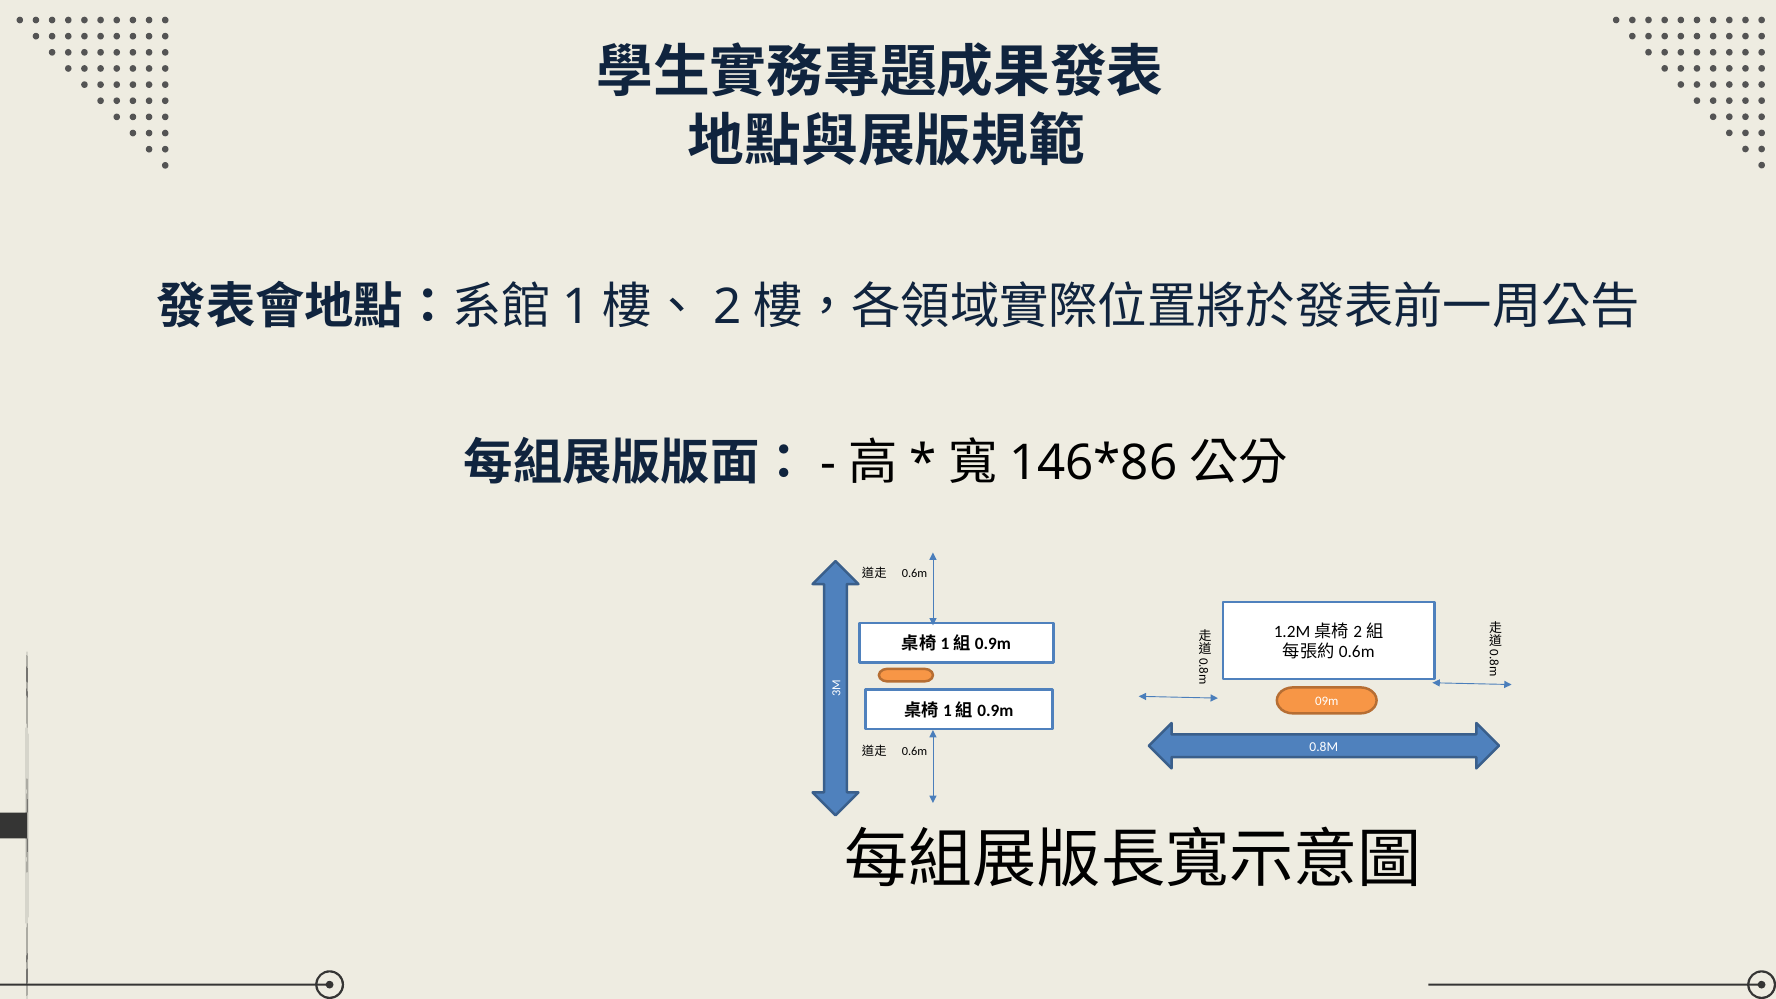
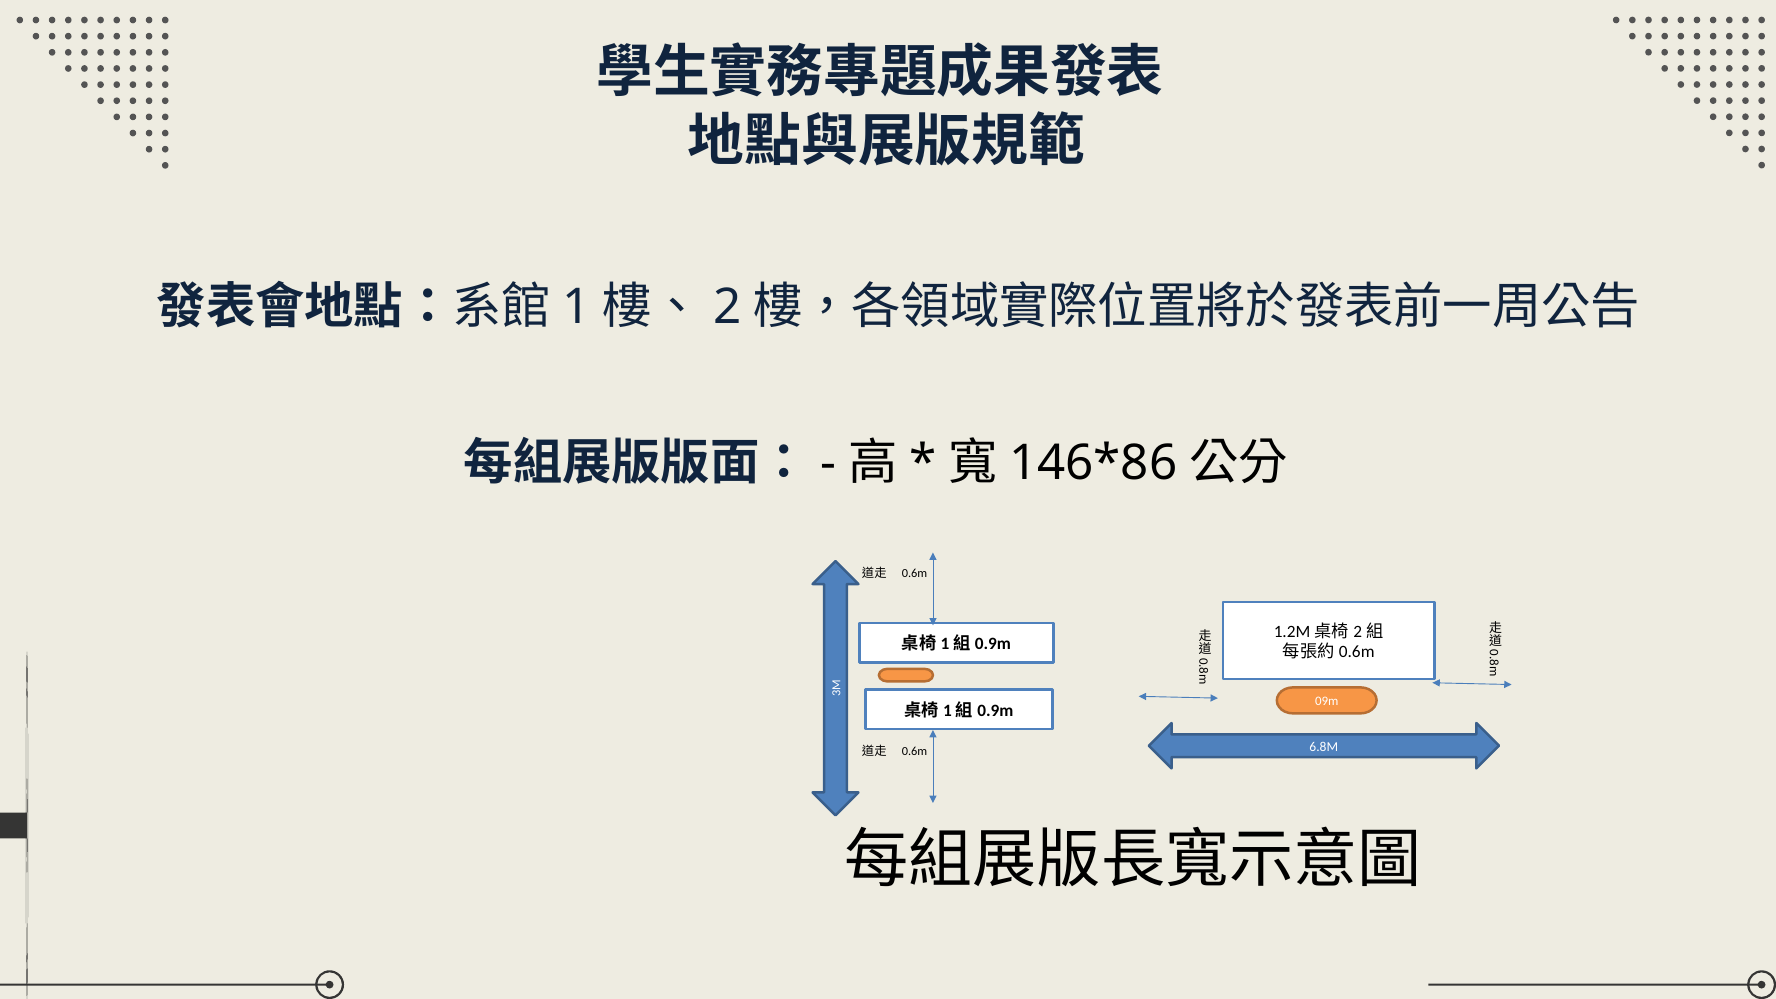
0.8M: 0.8M -> 6.8M
